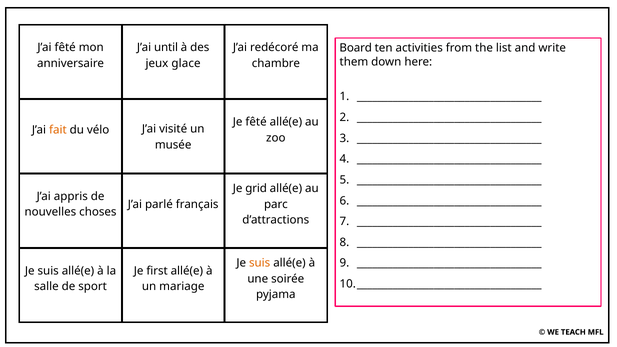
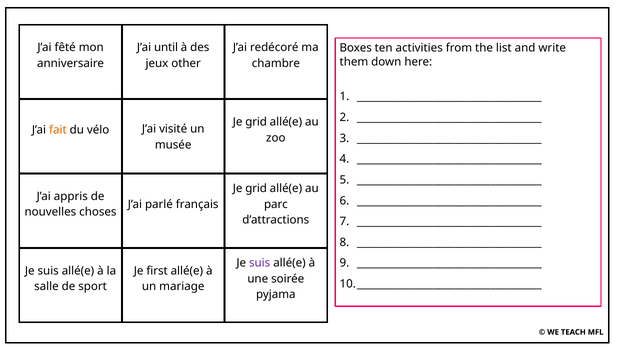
Board: Board -> Boxes
glace: glace -> other
fêté at (256, 122): fêté -> grid
suis at (260, 263) colour: orange -> purple
